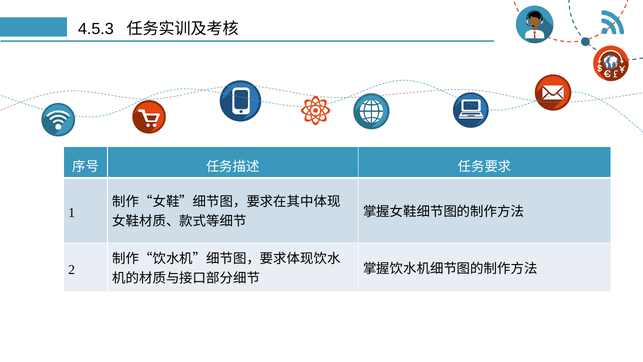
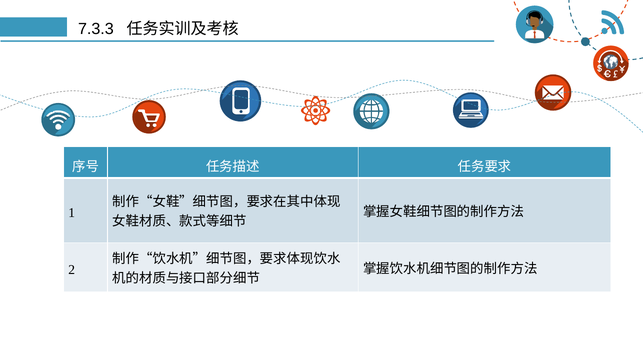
4.5.3: 4.5.3 -> 7.3.3
